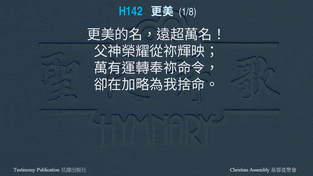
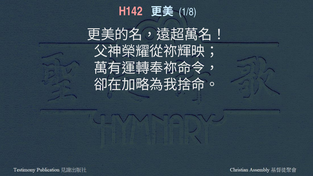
H142 colour: light blue -> pink
